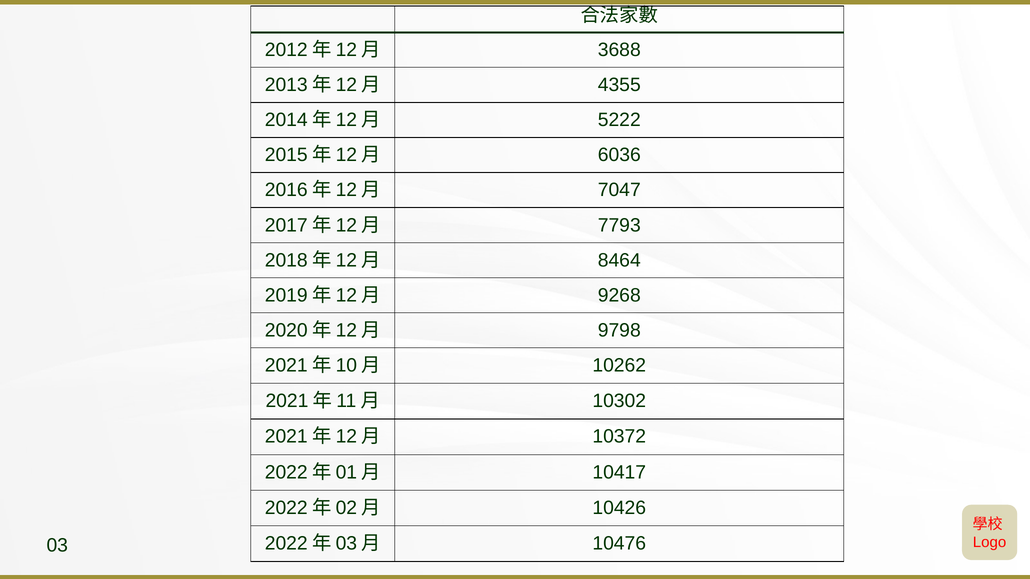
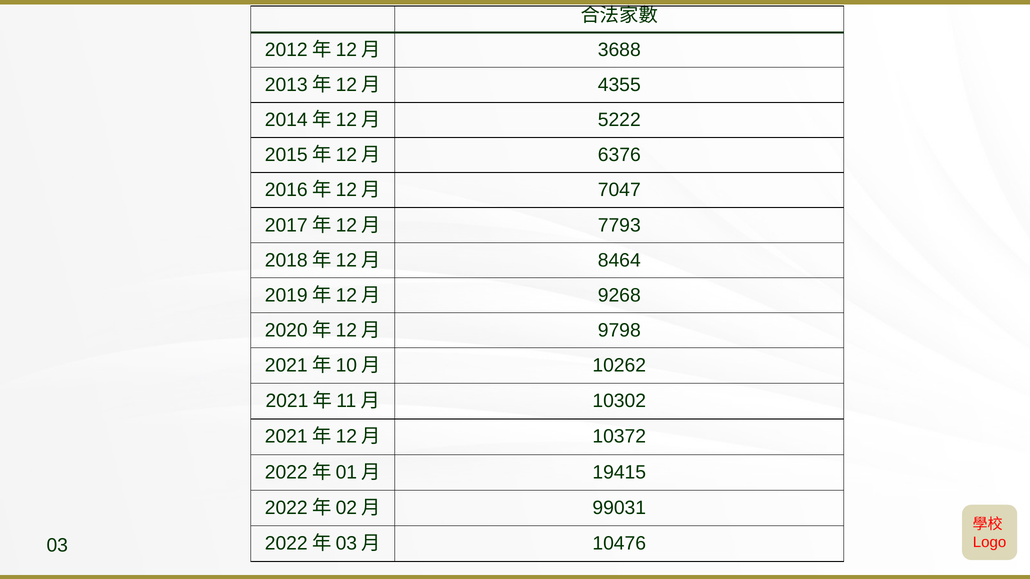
6036: 6036 -> 6376
10417: 10417 -> 19415
10426: 10426 -> 99031
